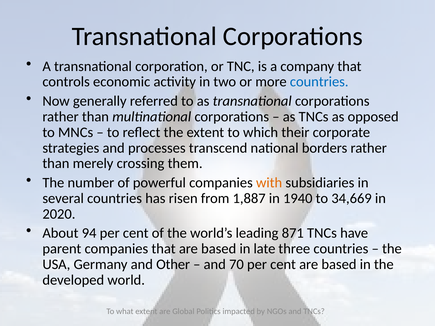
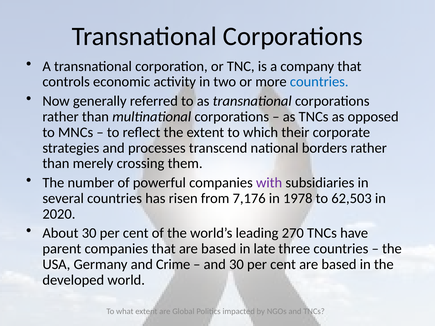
with colour: orange -> purple
1,887: 1,887 -> 7,176
1940: 1940 -> 1978
34,669: 34,669 -> 62,503
About 94: 94 -> 30
871: 871 -> 270
Other: Other -> Crime
and 70: 70 -> 30
